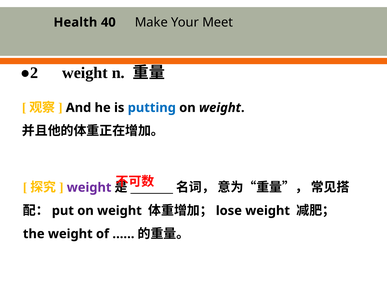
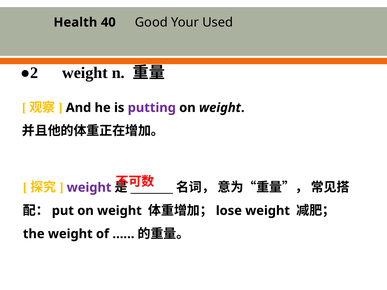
Make: Make -> Good
Meet: Meet -> Used
putting colour: blue -> purple
